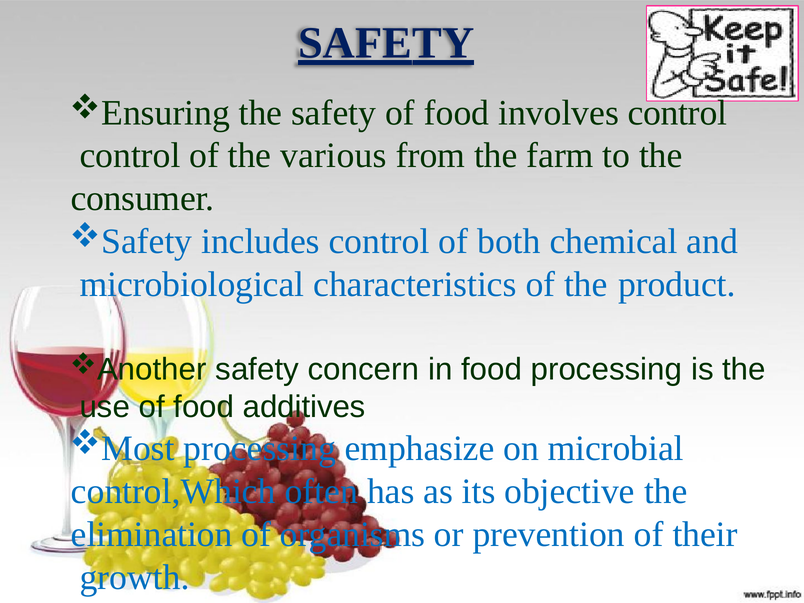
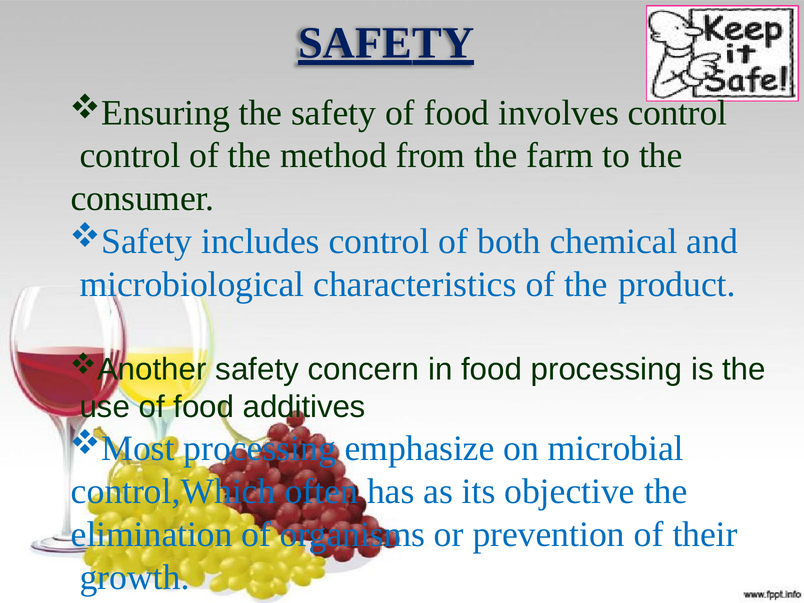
various: various -> method
